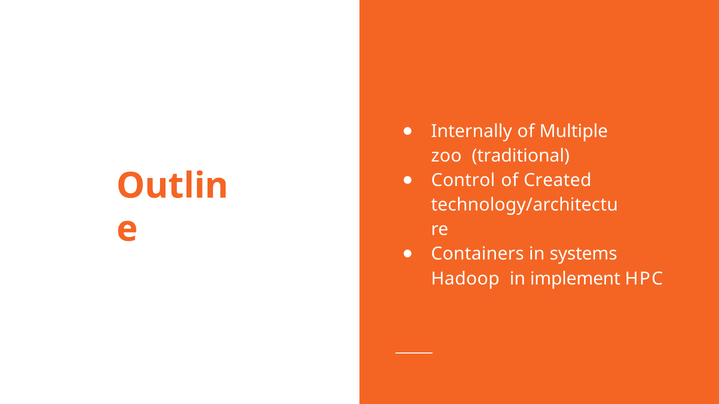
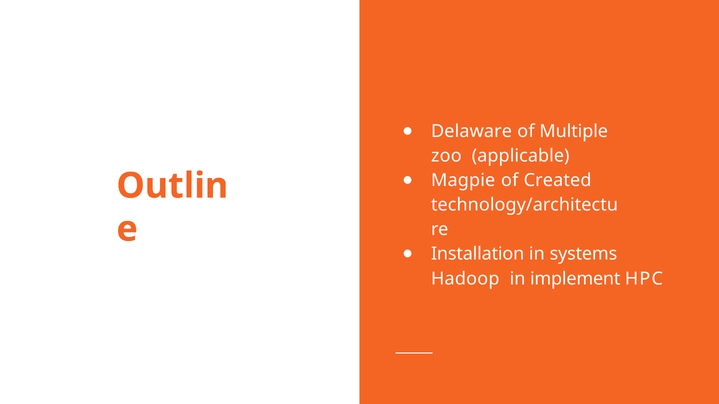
Internally: Internally -> Delaware
traditional: traditional -> applicable
Control: Control -> Magpie
Containers: Containers -> Installation
